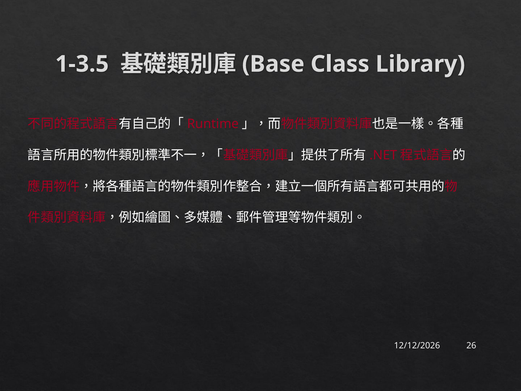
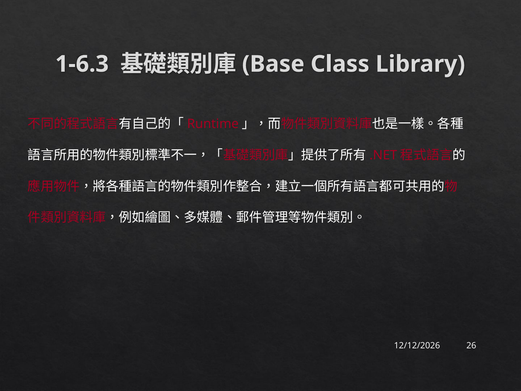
1-3.5: 1-3.5 -> 1-6.3
